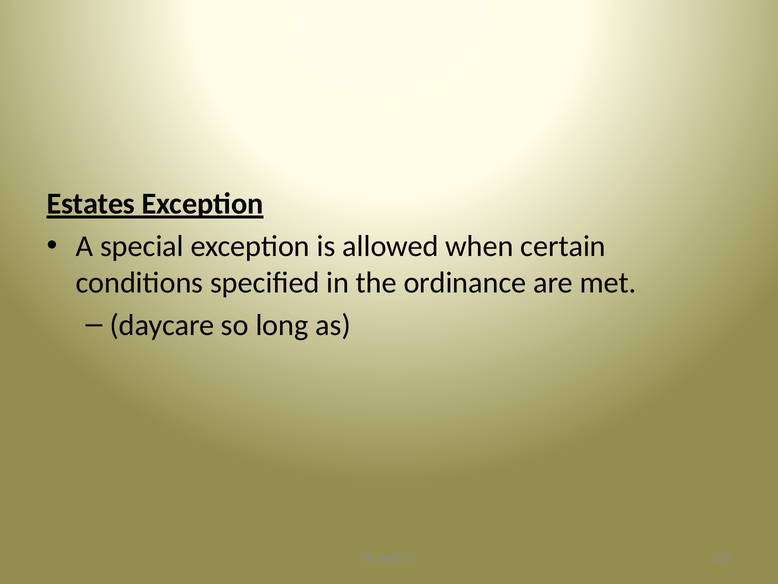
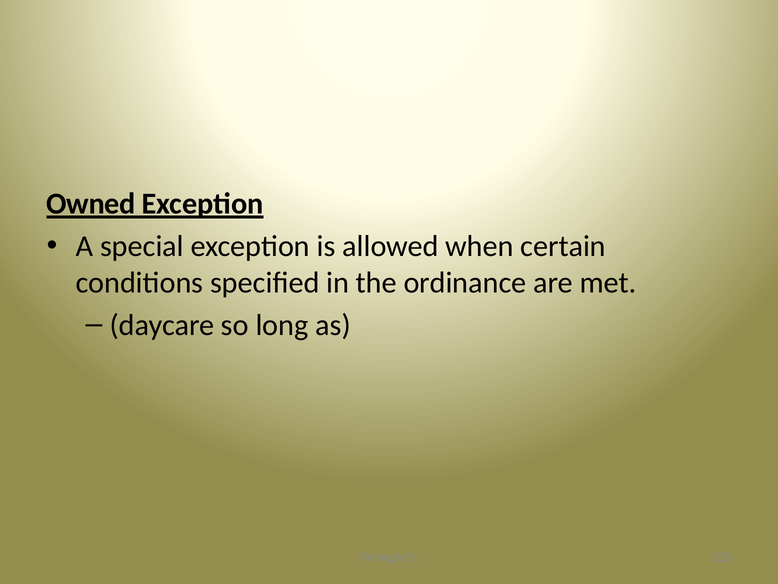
Estates: Estates -> Owned
